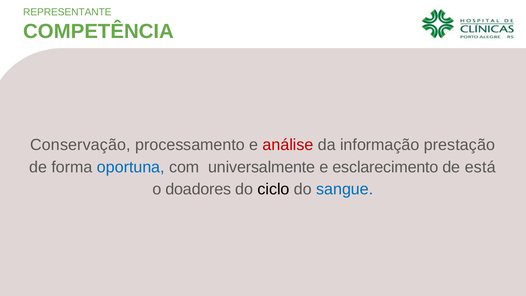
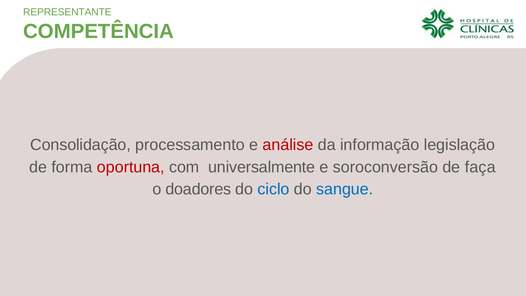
Conservação: Conservação -> Consolidação
prestação: prestação -> legislação
oportuna colour: blue -> red
esclarecimento: esclarecimento -> soroconversão
está: está -> faça
ciclo colour: black -> blue
